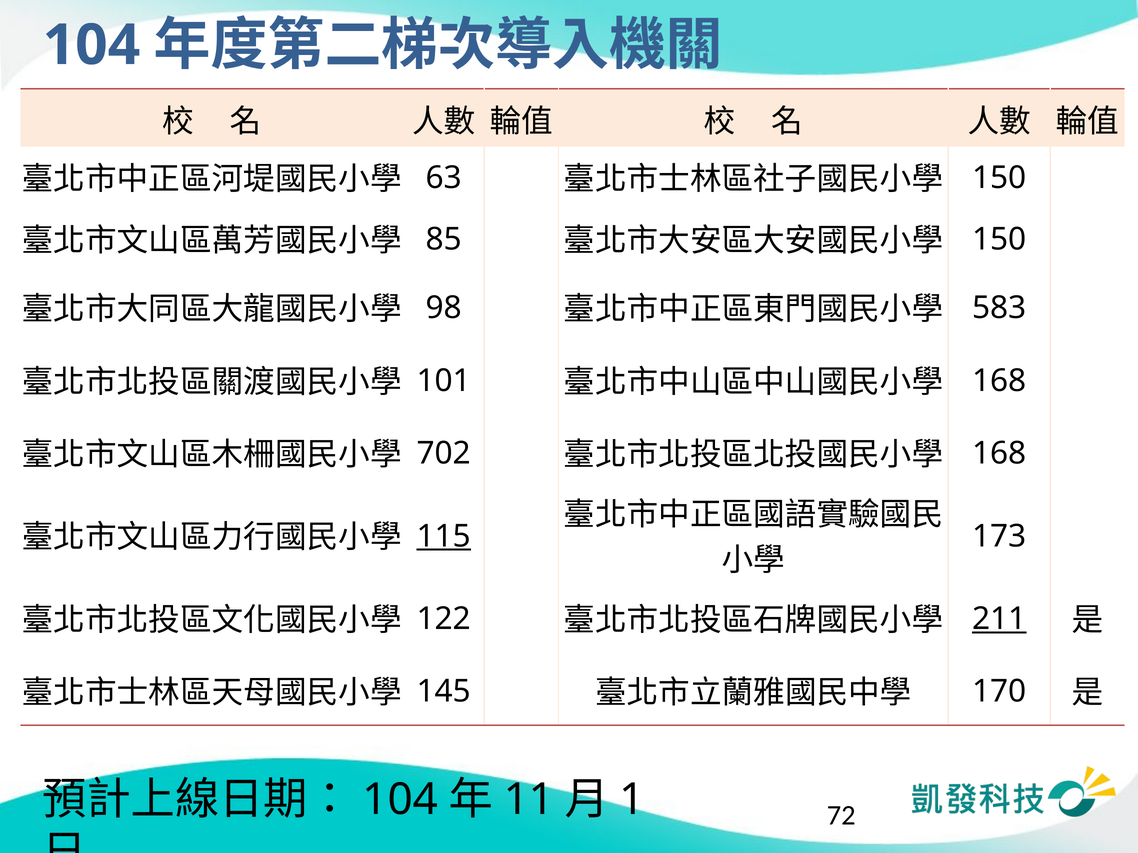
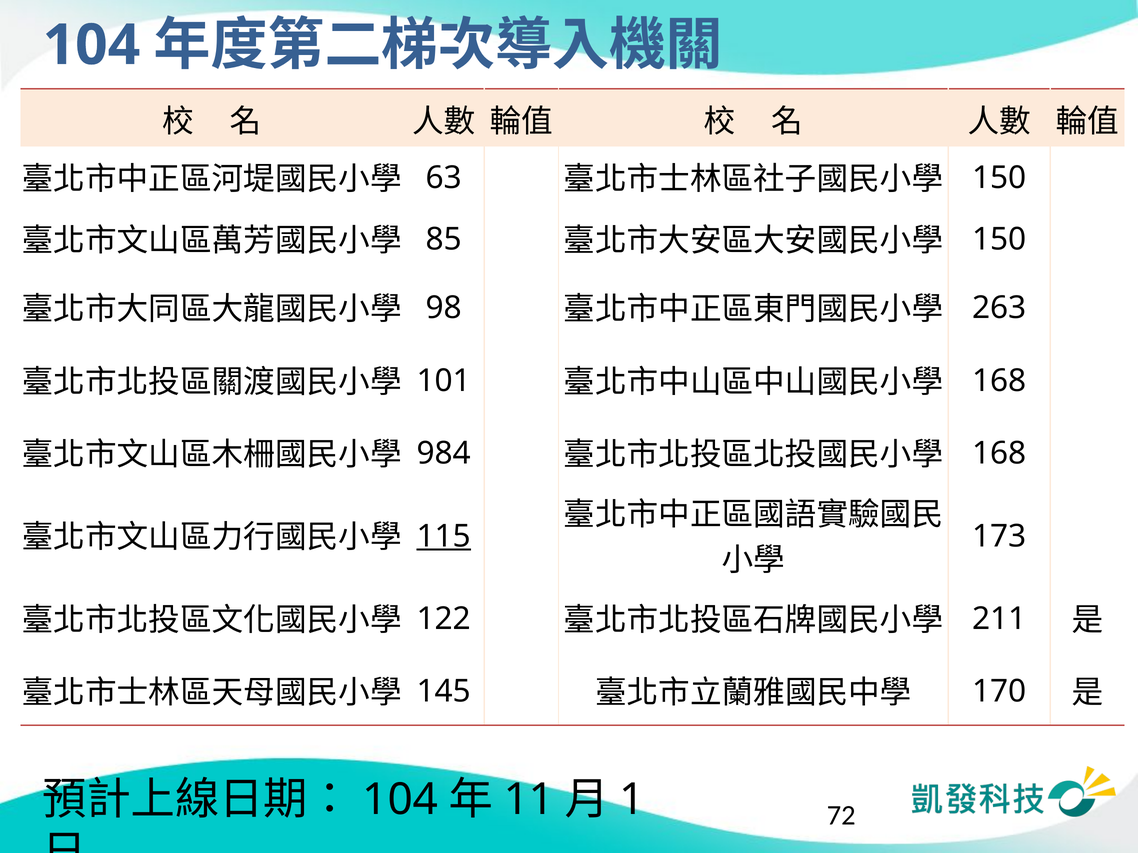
583: 583 -> 263
702: 702 -> 984
211 underline: present -> none
